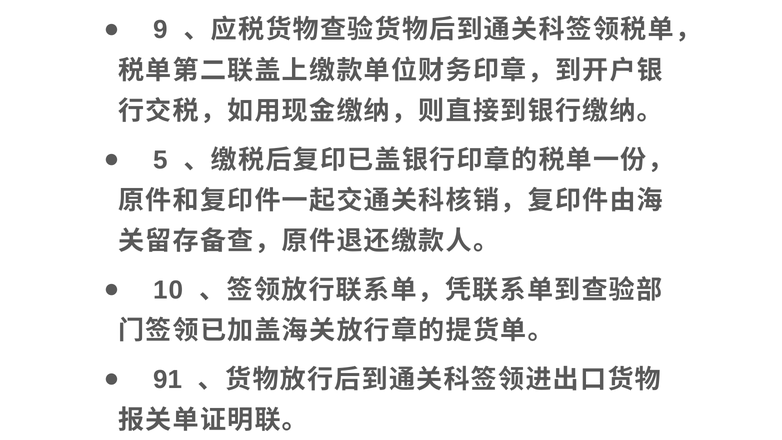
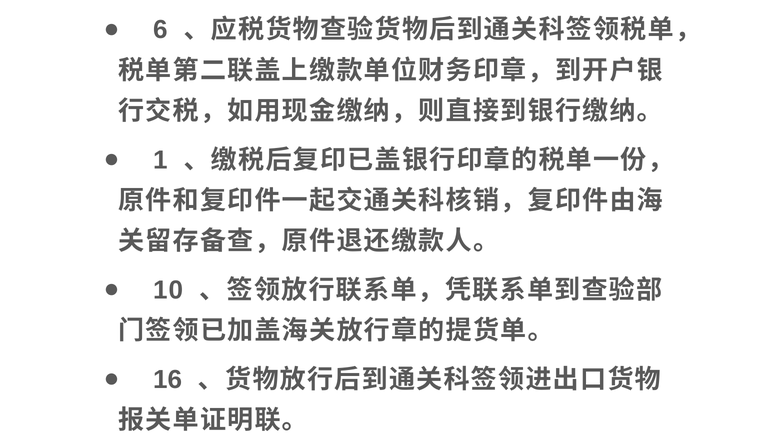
9: 9 -> 6
5: 5 -> 1
91: 91 -> 16
